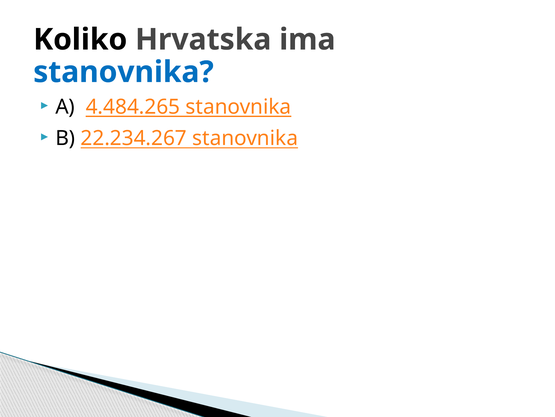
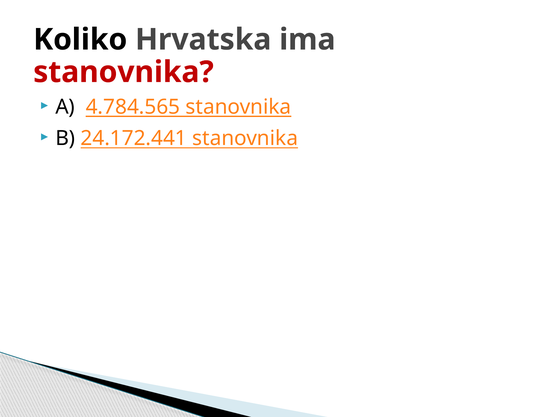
stanovnika at (123, 72) colour: blue -> red
4.484.265: 4.484.265 -> 4.784.565
22.234.267: 22.234.267 -> 24.172.441
